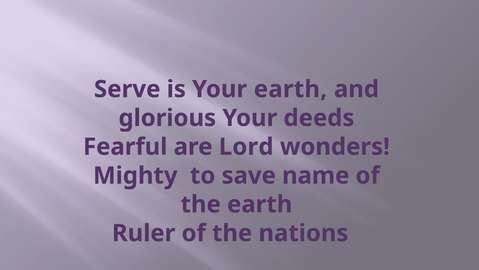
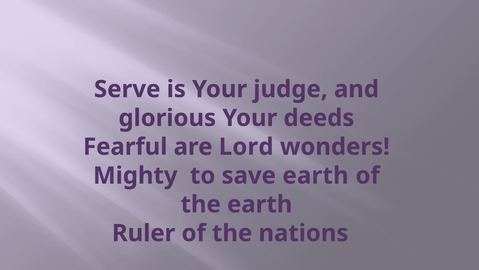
Your earth: earth -> judge
save name: name -> earth
